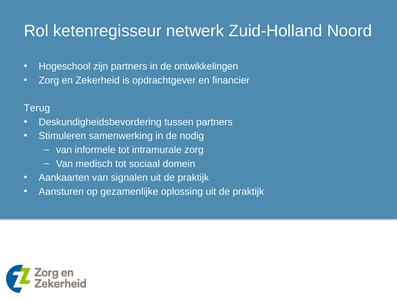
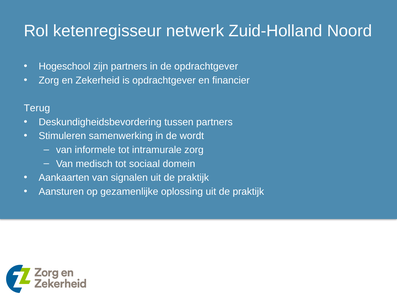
de ontwikkelingen: ontwikkelingen -> opdrachtgever
nodig: nodig -> wordt
